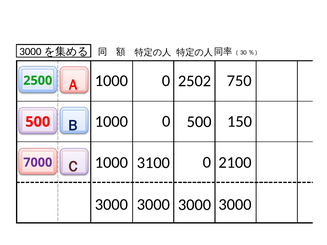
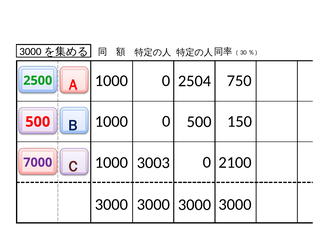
2502: 2502 -> 2504
3100: 3100 -> 3003
